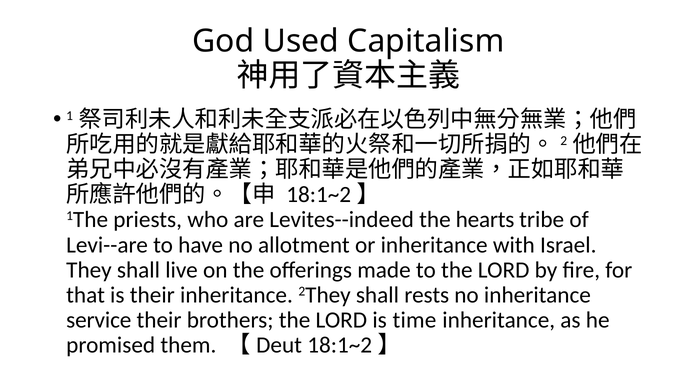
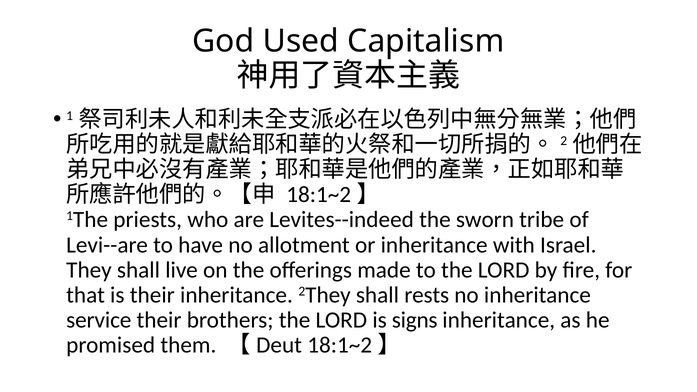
hearts: hearts -> sworn
time: time -> signs
